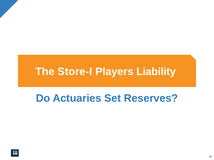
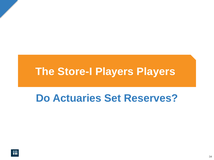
Players Liability: Liability -> Players
